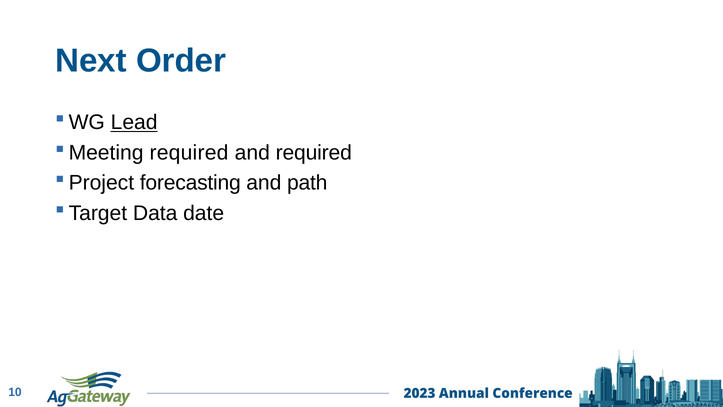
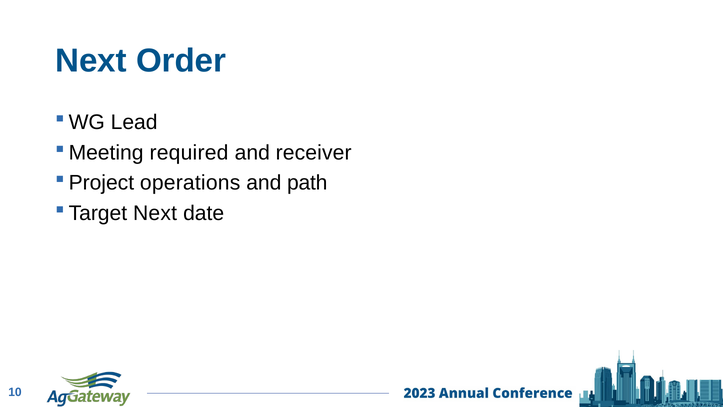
Lead underline: present -> none
and required: required -> receiver
forecasting: forecasting -> operations
Data at (155, 213): Data -> Next
